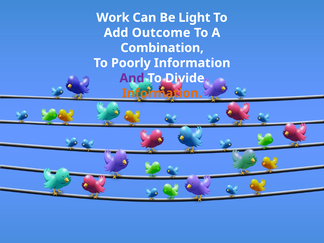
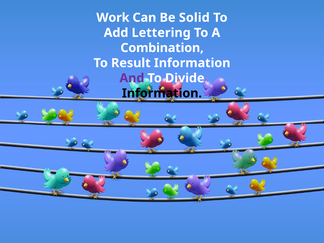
Light: Light -> Solid
Outcome: Outcome -> Lettering
Poorly: Poorly -> Result
Information at (162, 93) colour: orange -> black
